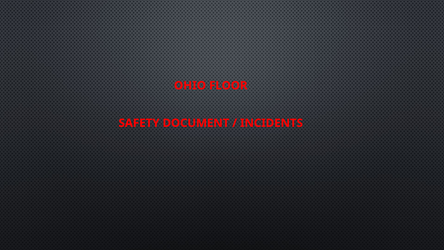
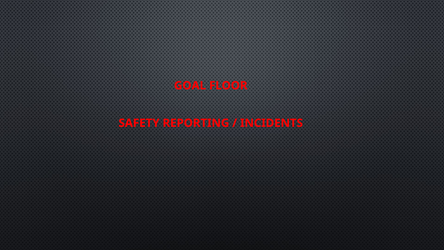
OHIO: OHIO -> GOAL
DOCUMENT: DOCUMENT -> REPORTING
